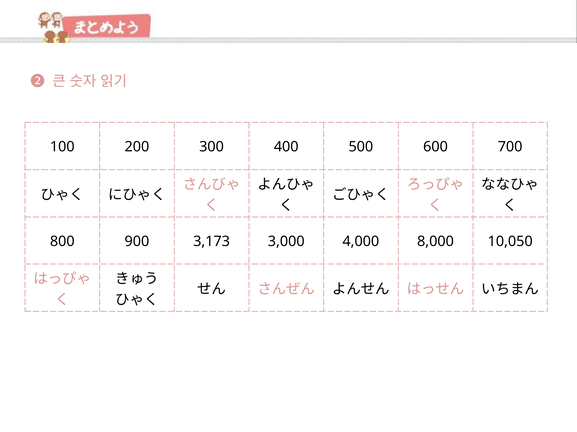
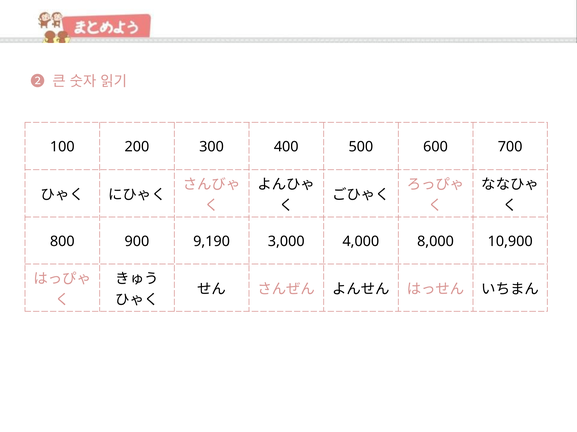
3,173: 3,173 -> 9,190
10,050: 10,050 -> 10,900
